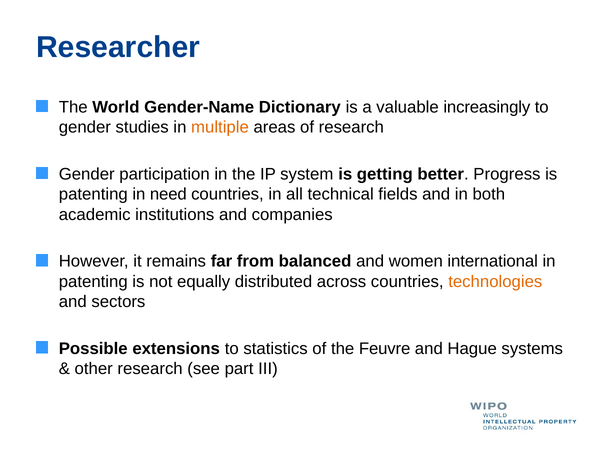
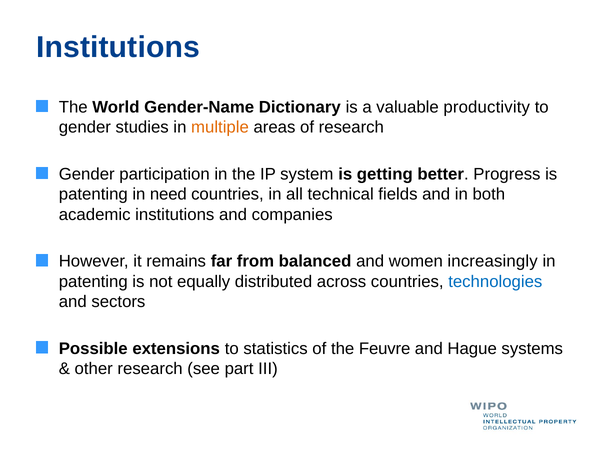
Researcher at (118, 47): Researcher -> Institutions
increasingly: increasingly -> productivity
international: international -> increasingly
technologies colour: orange -> blue
